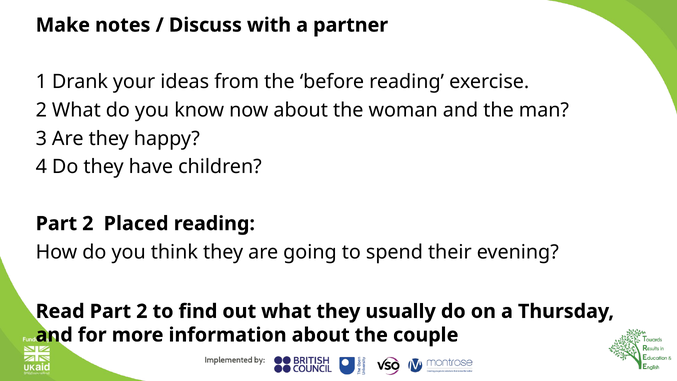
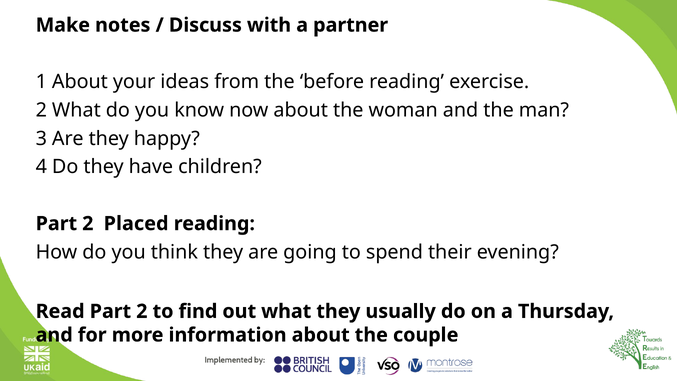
1 Drank: Drank -> About
